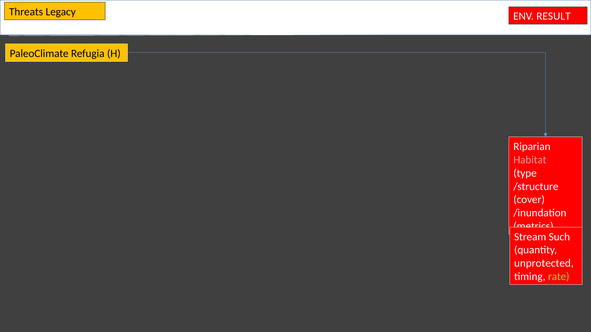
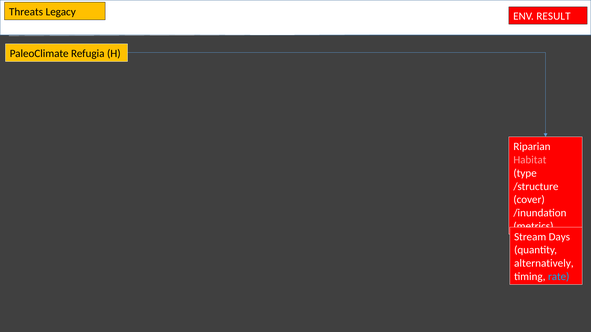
Such: Such -> Days
unprotected: unprotected -> alternatively
rate colour: light green -> light blue
